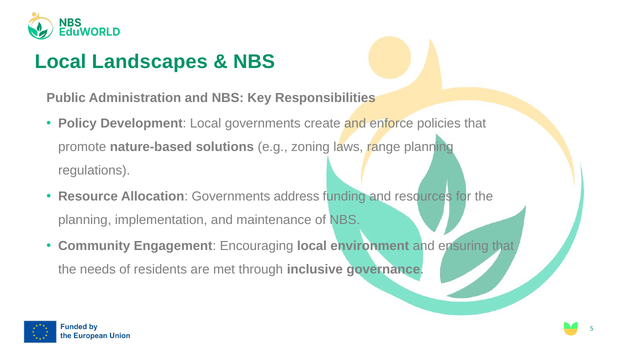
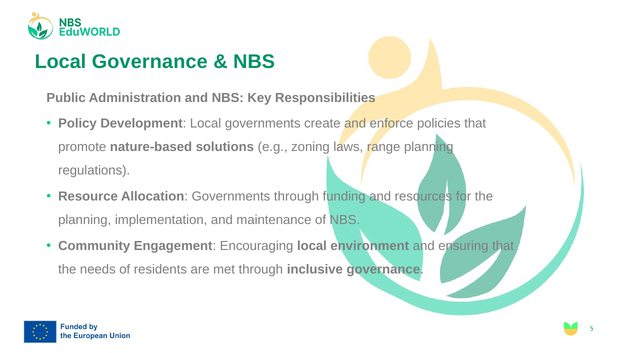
Local Landscapes: Landscapes -> Governance
Governments address: address -> through
